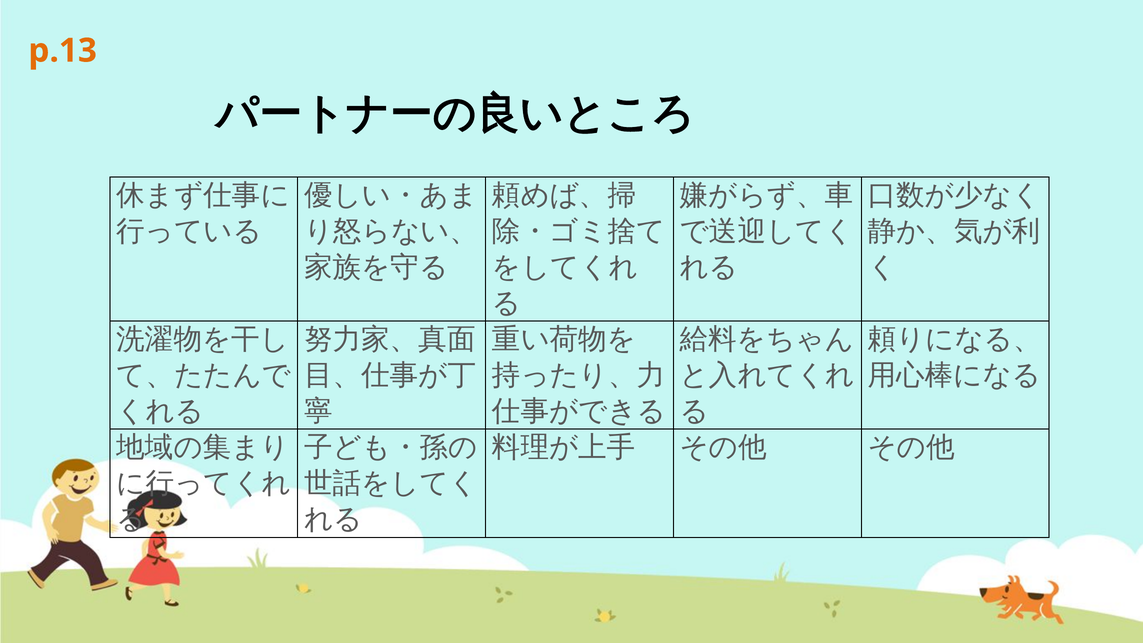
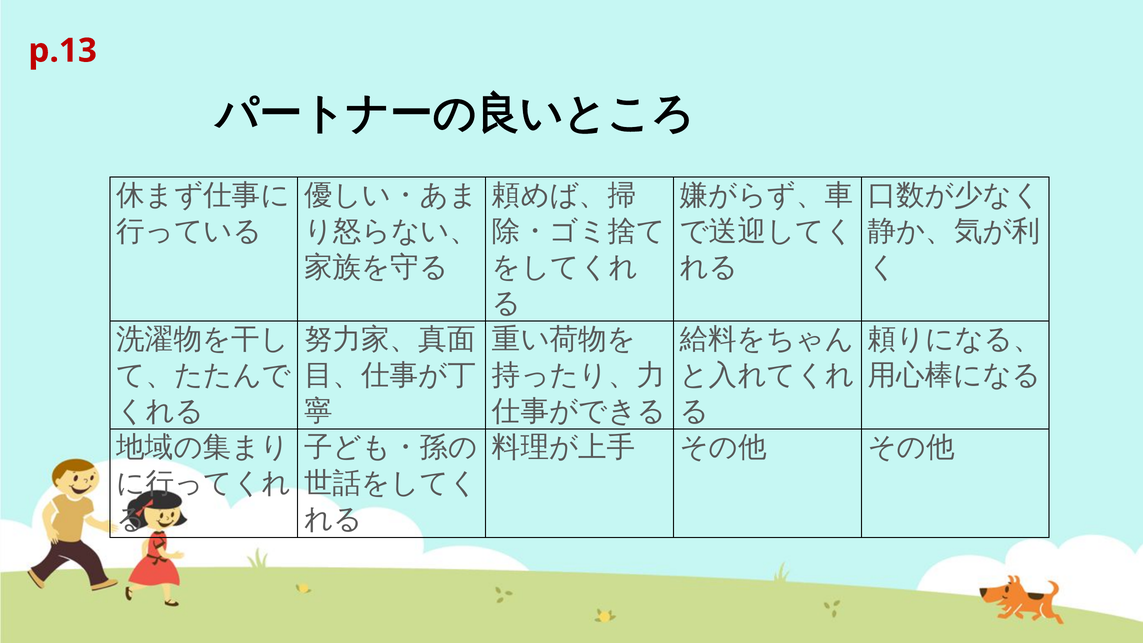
p.13 colour: orange -> red
